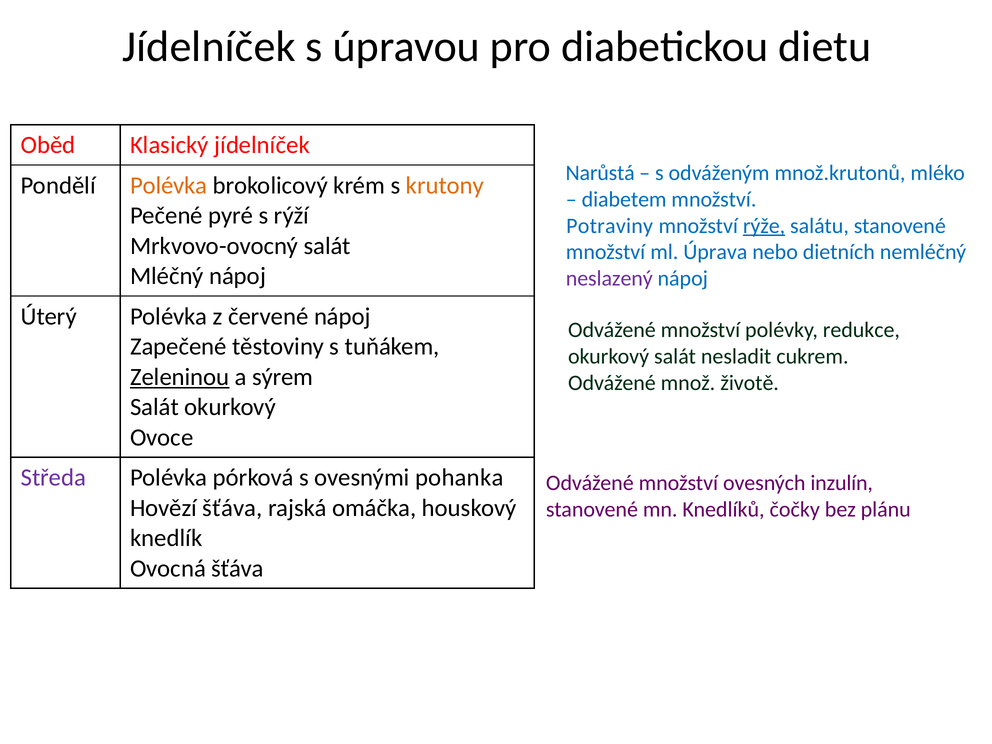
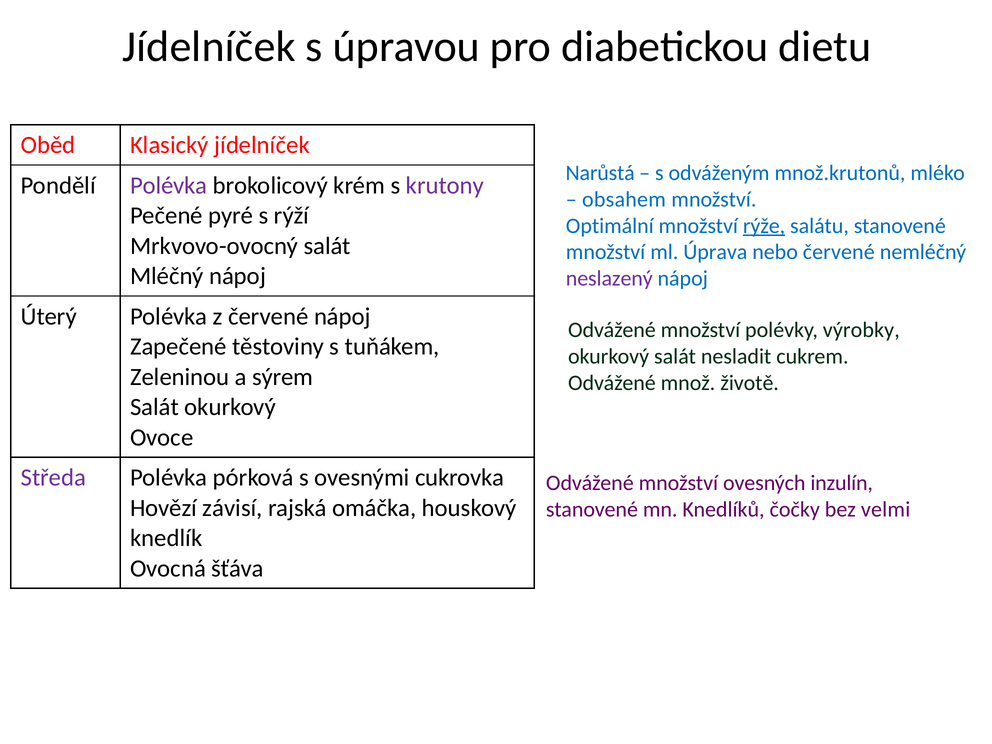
Polévka at (169, 185) colour: orange -> purple
krutony colour: orange -> purple
diabetem: diabetem -> obsahem
Potraviny: Potraviny -> Optimální
nebo dietních: dietních -> červené
redukce: redukce -> výrobky
Zeleninou underline: present -> none
pohanka: pohanka -> cukrovka
Hovězí šťáva: šťáva -> závisí
plánu: plánu -> velmi
